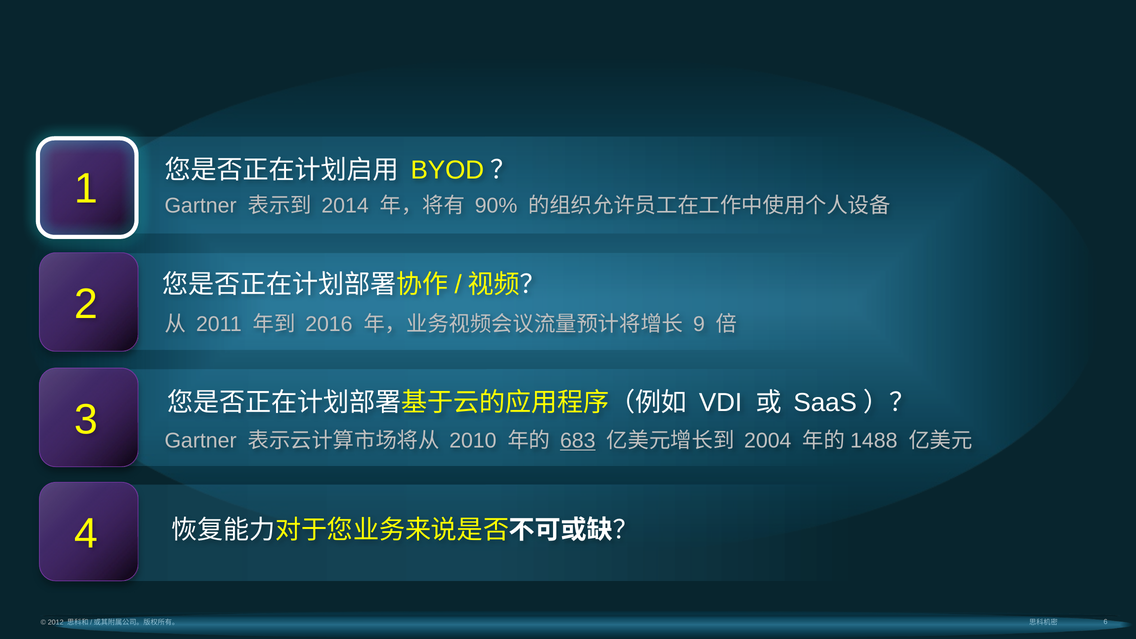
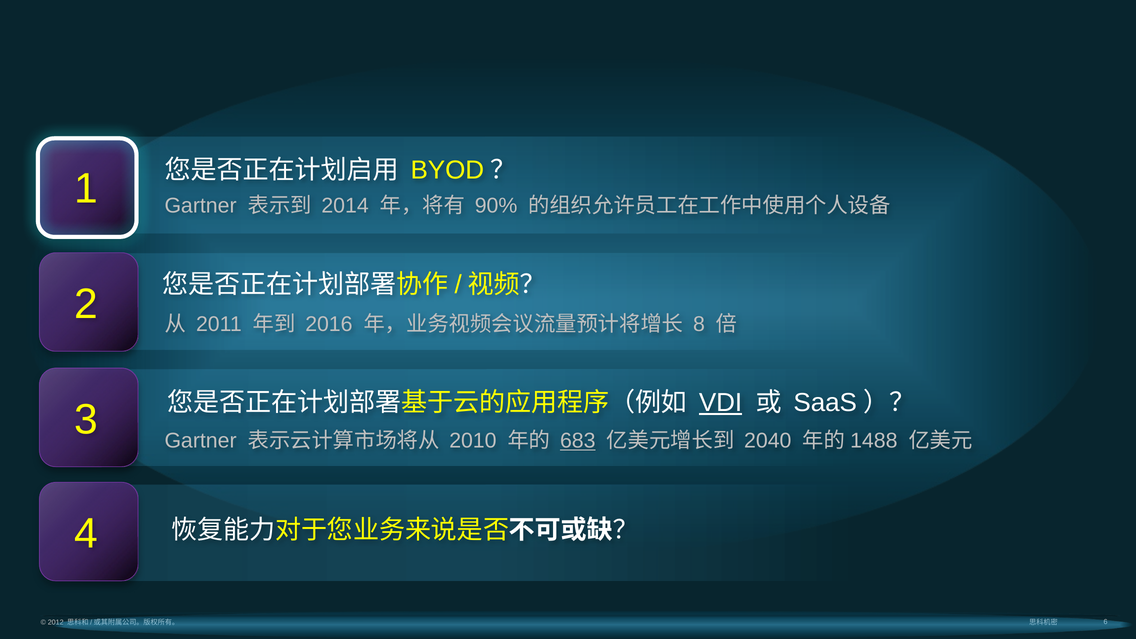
9: 9 -> 8
VDI underline: none -> present
2004: 2004 -> 2040
